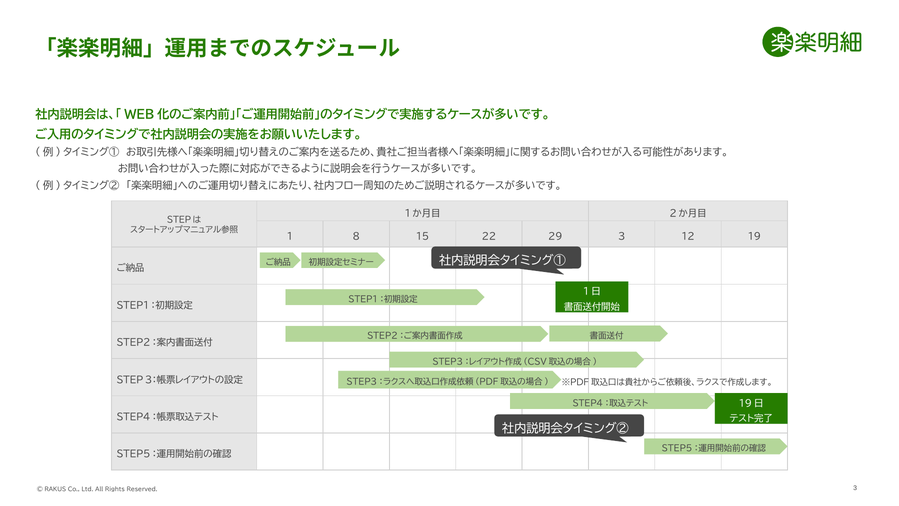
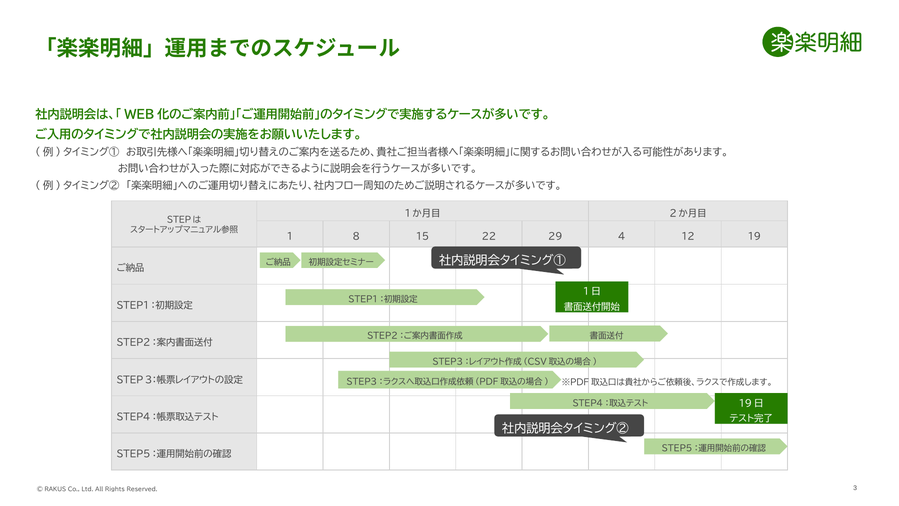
29 3: 3 -> 4
